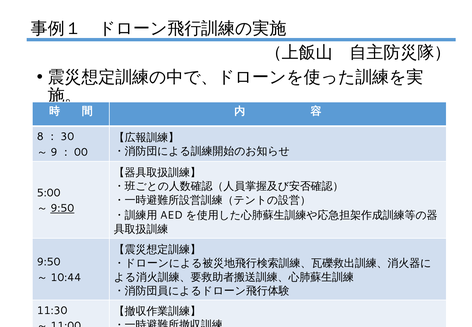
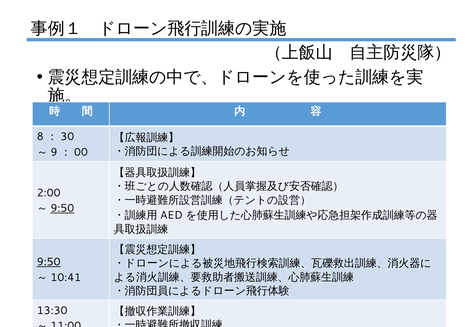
5:00: 5:00 -> 2:00
9:50 at (49, 262) underline: none -> present
10:44: 10:44 -> 10:41
11:30: 11:30 -> 13:30
